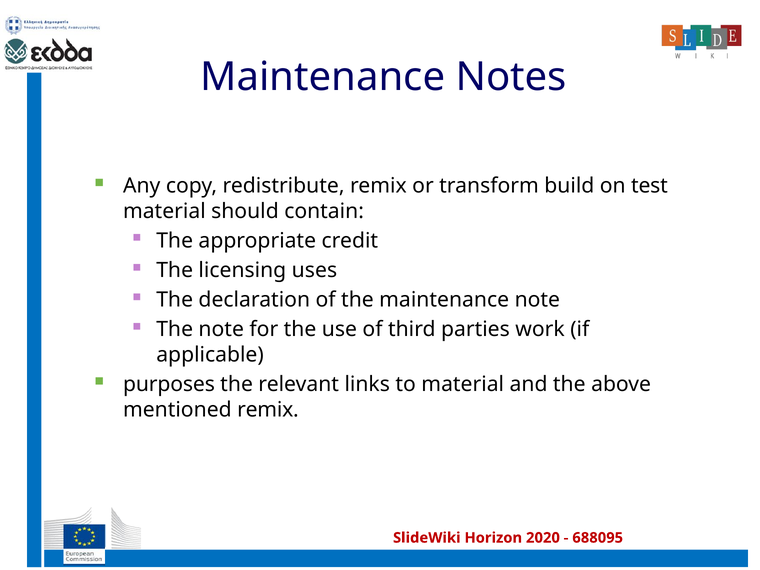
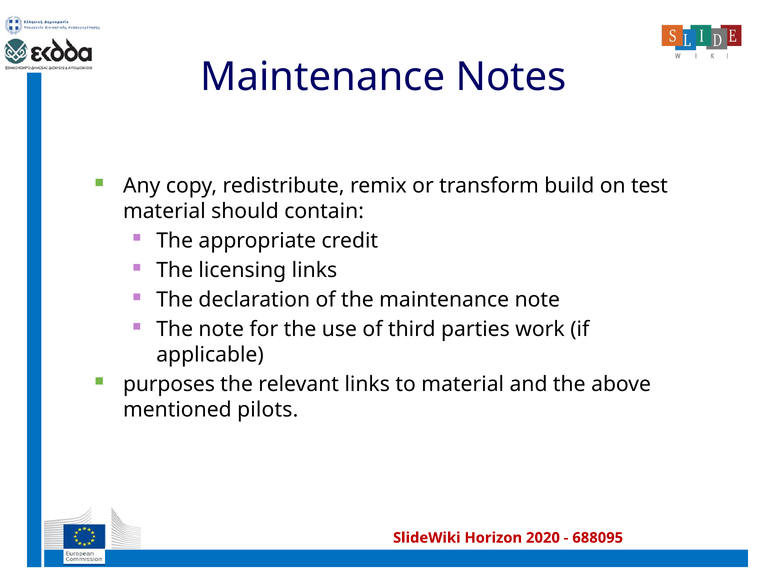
licensing uses: uses -> links
mentioned remix: remix -> pilots
